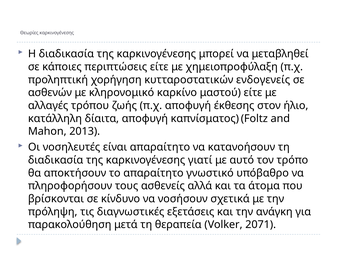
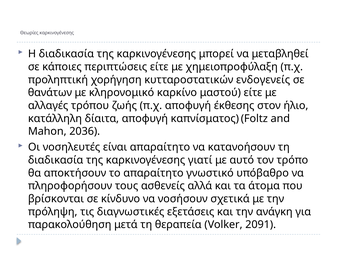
ασθενών: ασθενών -> θανάτων
2013: 2013 -> 2036
2071: 2071 -> 2091
